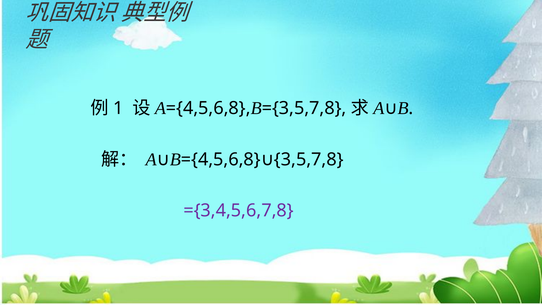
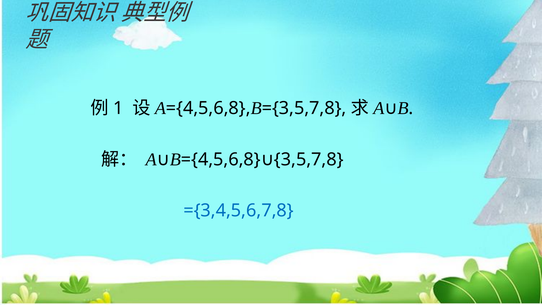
={3,4,5,6,7,8 colour: purple -> blue
